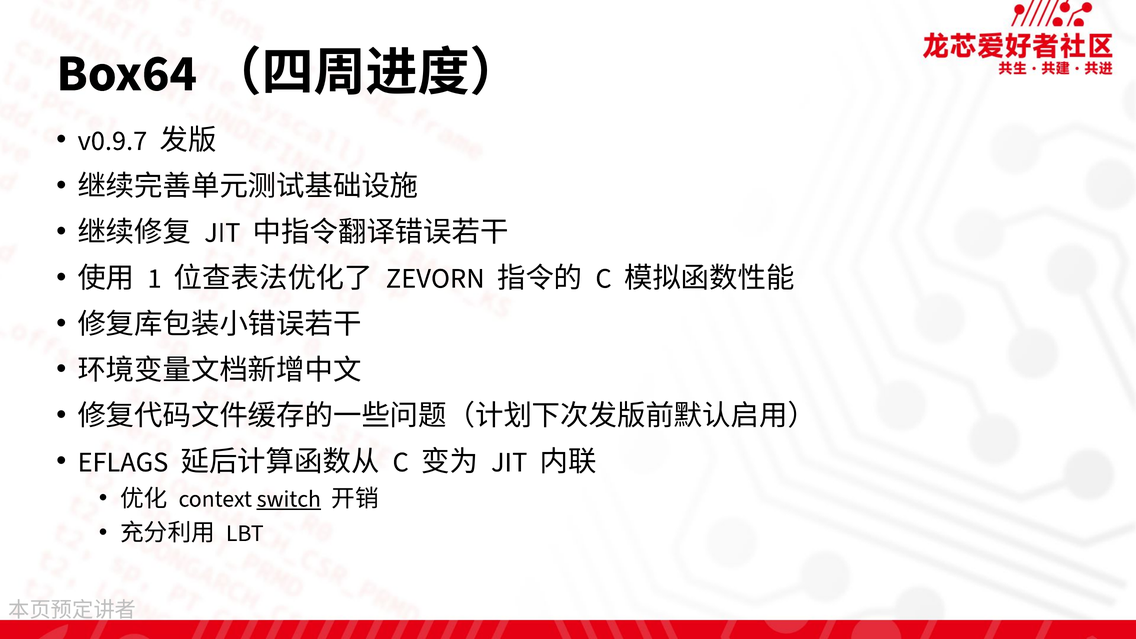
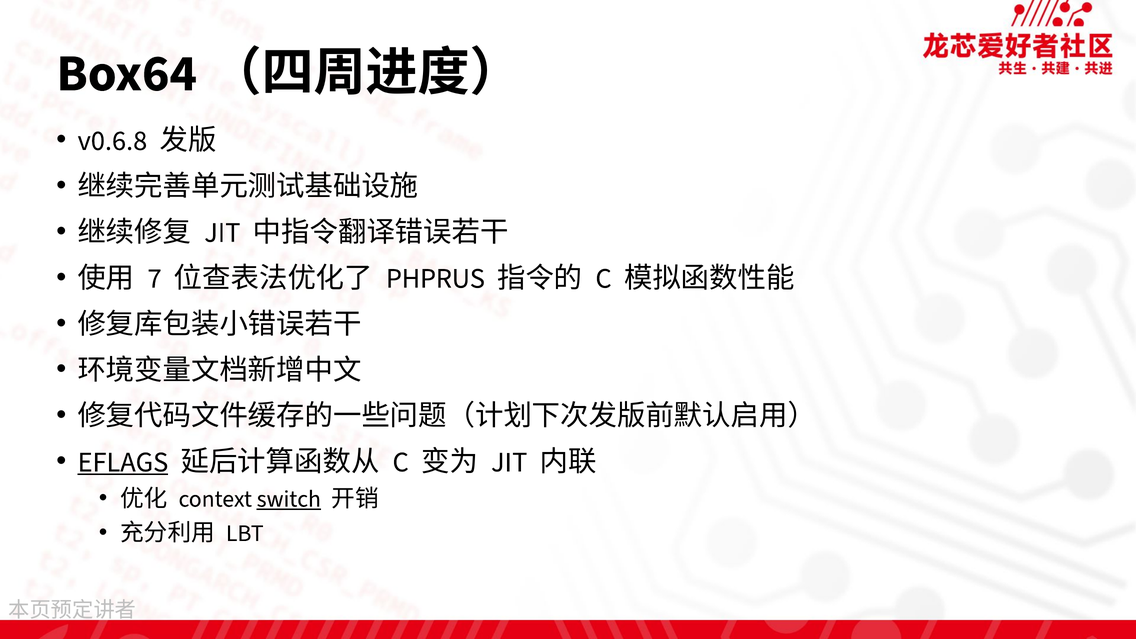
v0.9.7: v0.9.7 -> v0.6.8
1: 1 -> 7
ZEVORN: ZEVORN -> PHPRUS
EFLAGS underline: none -> present
